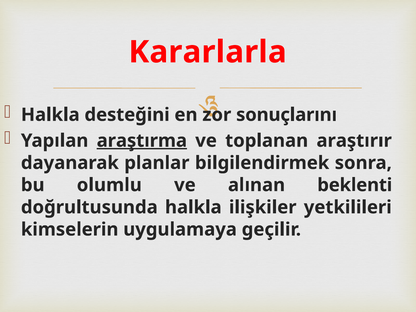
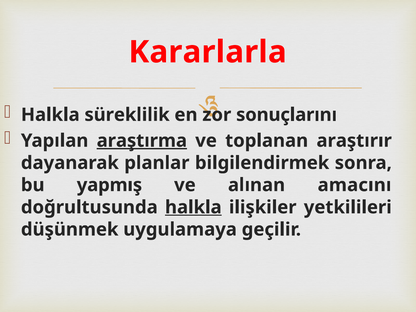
desteğini: desteğini -> süreklilik
olumlu: olumlu -> yapmış
beklenti: beklenti -> amacını
halkla at (193, 207) underline: none -> present
kimselerin: kimselerin -> düşünmek
